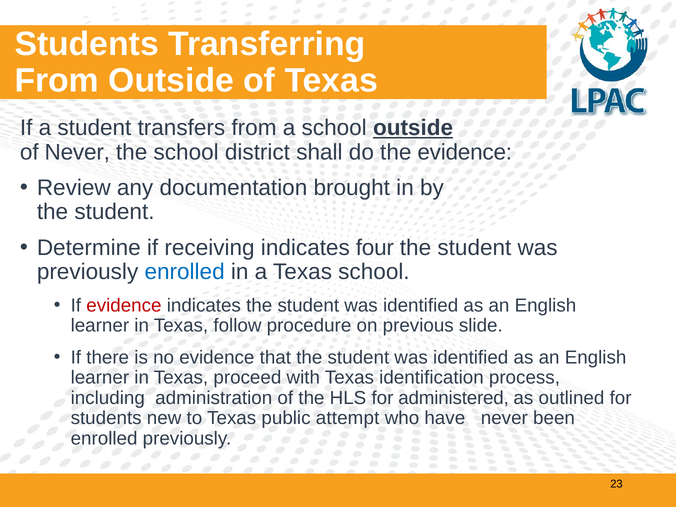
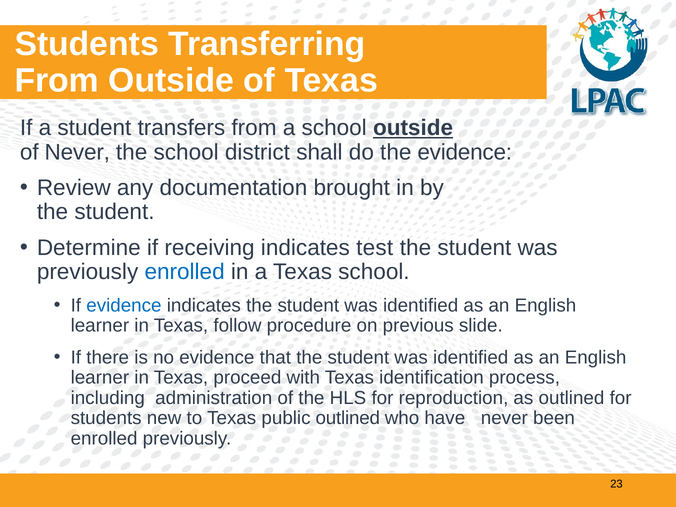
four: four -> test
evidence at (124, 306) colour: red -> blue
administered: administered -> reproduction
public attempt: attempt -> outlined
